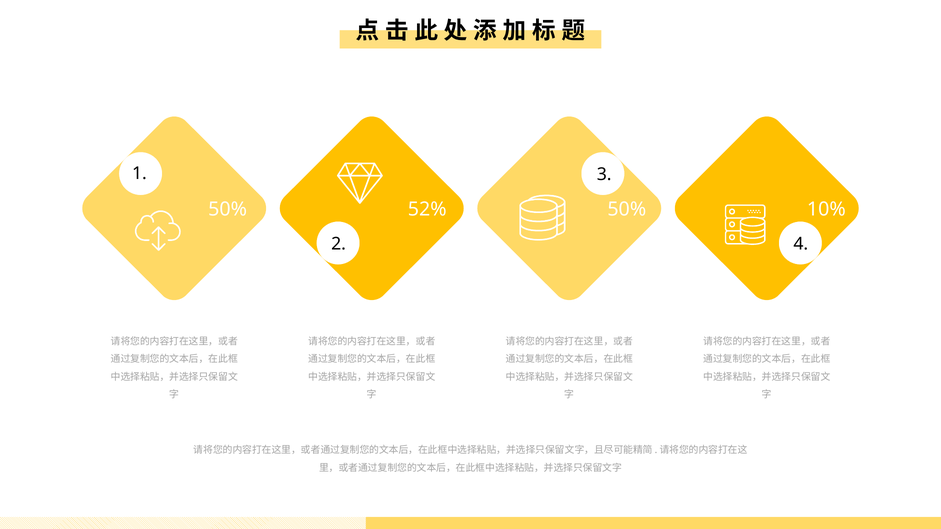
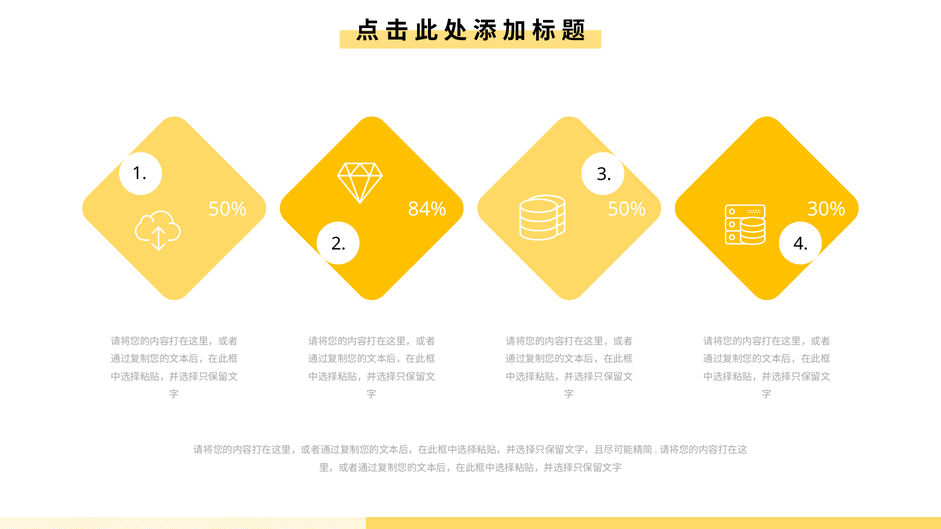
52%: 52% -> 84%
10%: 10% -> 30%
